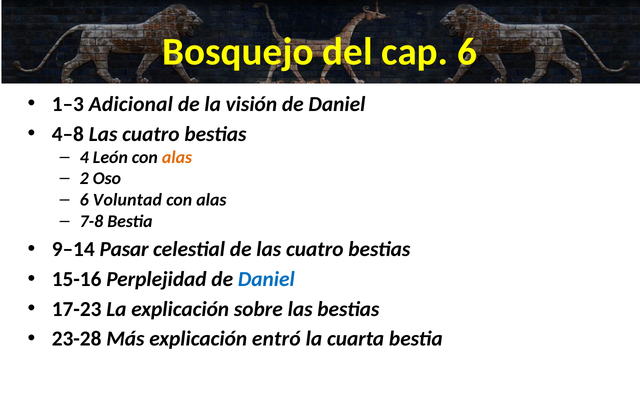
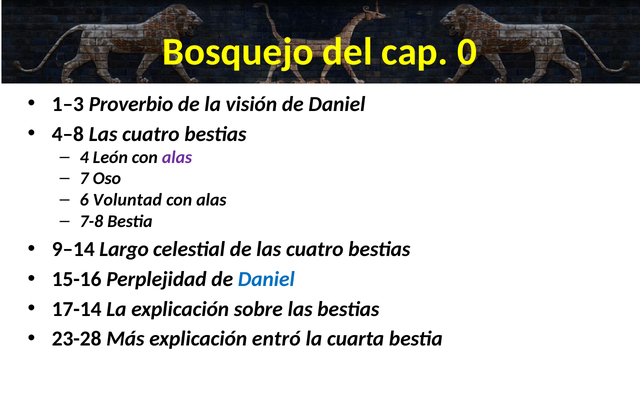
cap 6: 6 -> 0
Adicional: Adicional -> Proverbio
alas at (177, 157) colour: orange -> purple
2: 2 -> 7
Pasar: Pasar -> Largo
17-23: 17-23 -> 17-14
